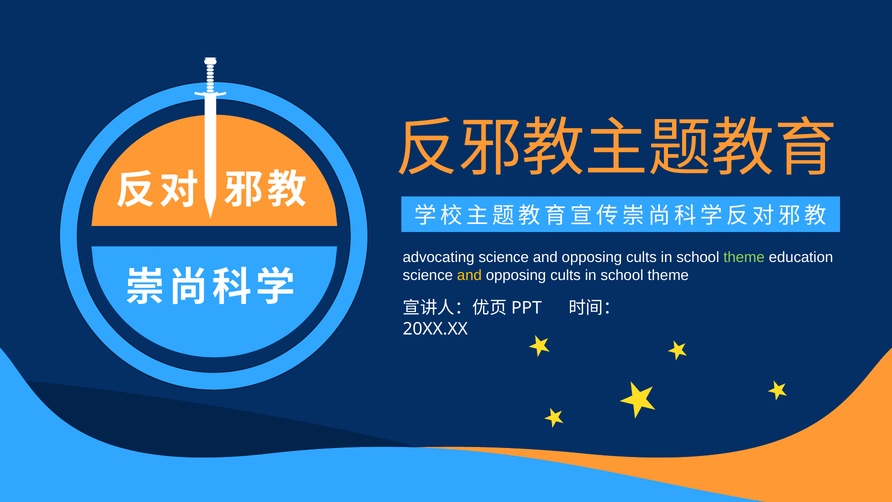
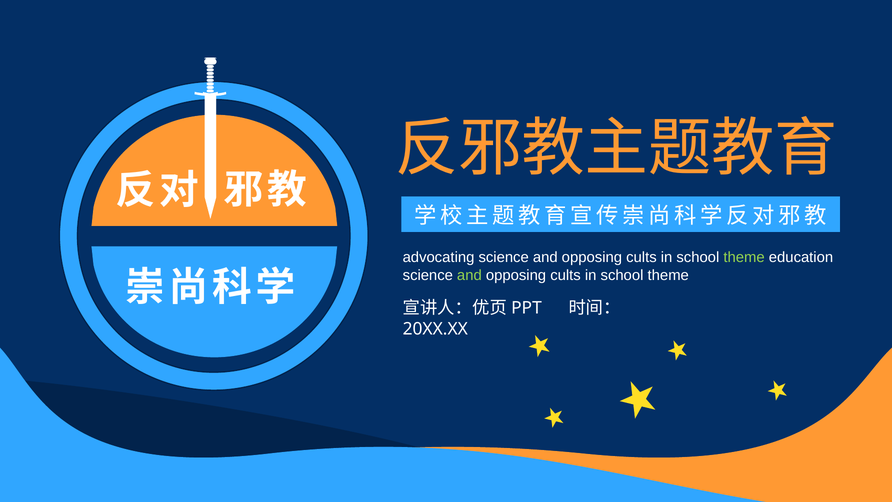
and at (469, 275) colour: yellow -> light green
